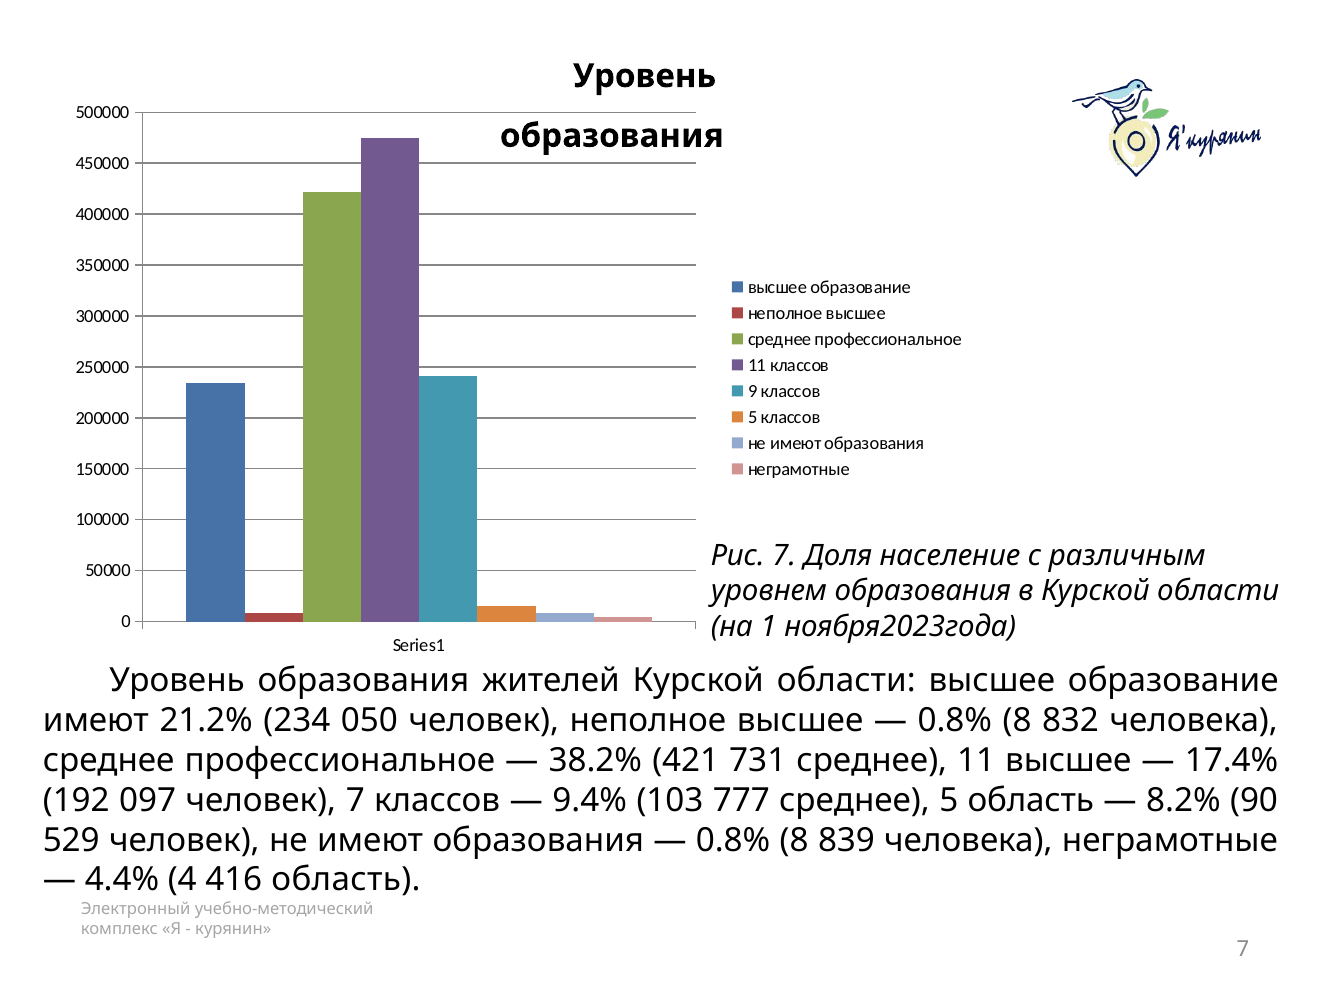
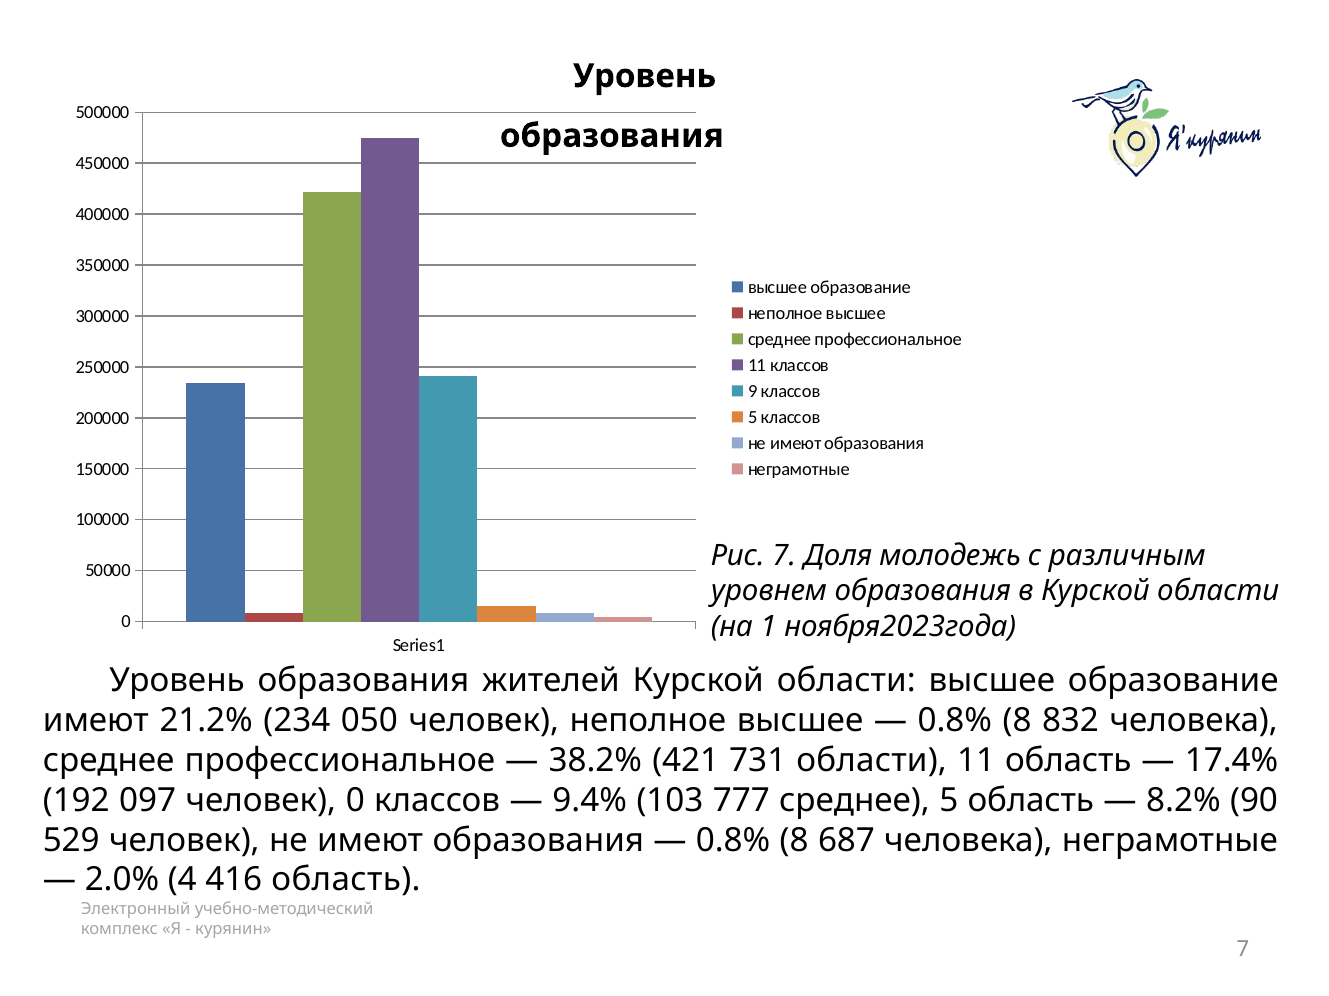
население: население -> молодежь
731 среднее: среднее -> области
11 высшее: высшее -> область
человек 7: 7 -> 0
839: 839 -> 687
4.4%: 4.4% -> 2.0%
